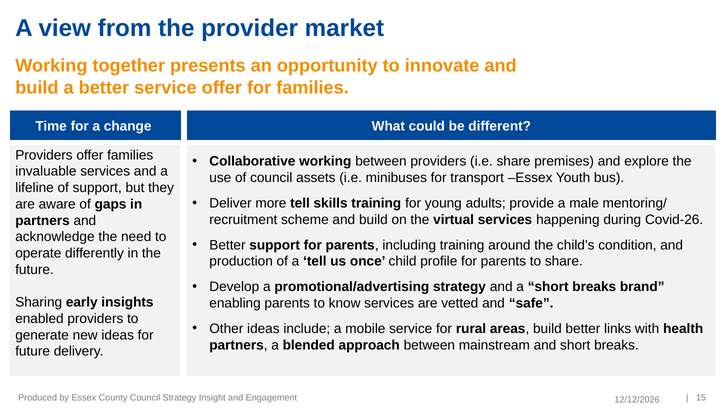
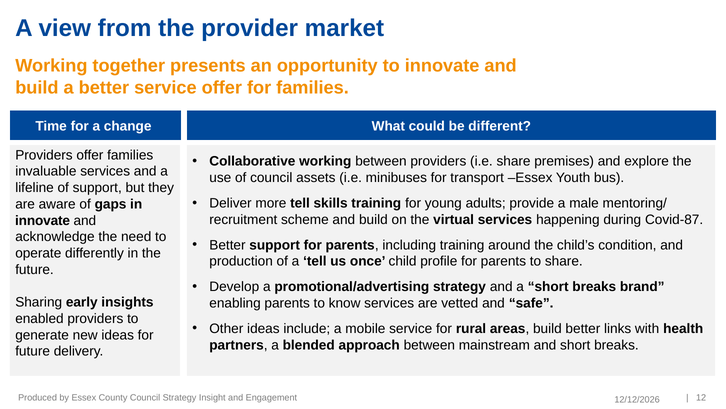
Covid-26: Covid-26 -> Covid-87
partners at (42, 220): partners -> innovate
15: 15 -> 12
